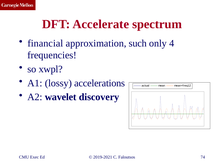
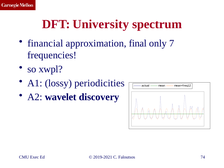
Accelerate: Accelerate -> University
such: such -> final
4: 4 -> 7
accelerations: accelerations -> periodicities
